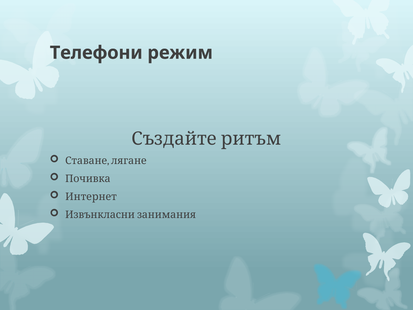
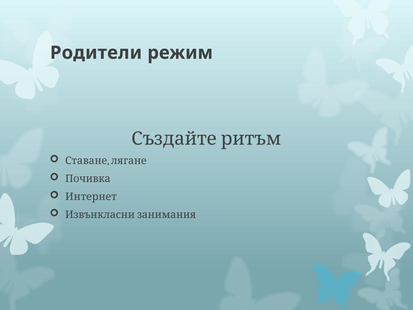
Телефони: Телефони -> Родители
